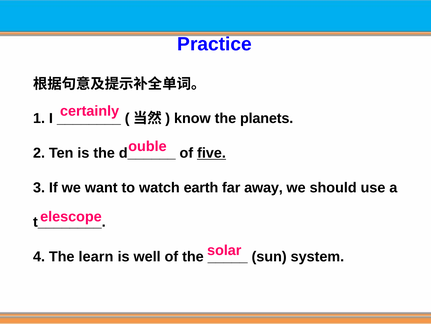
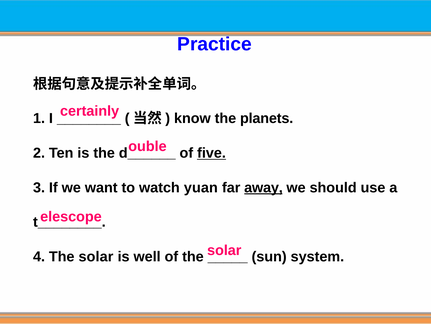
earth: earth -> yuan
away underline: none -> present
The learn: learn -> solar
